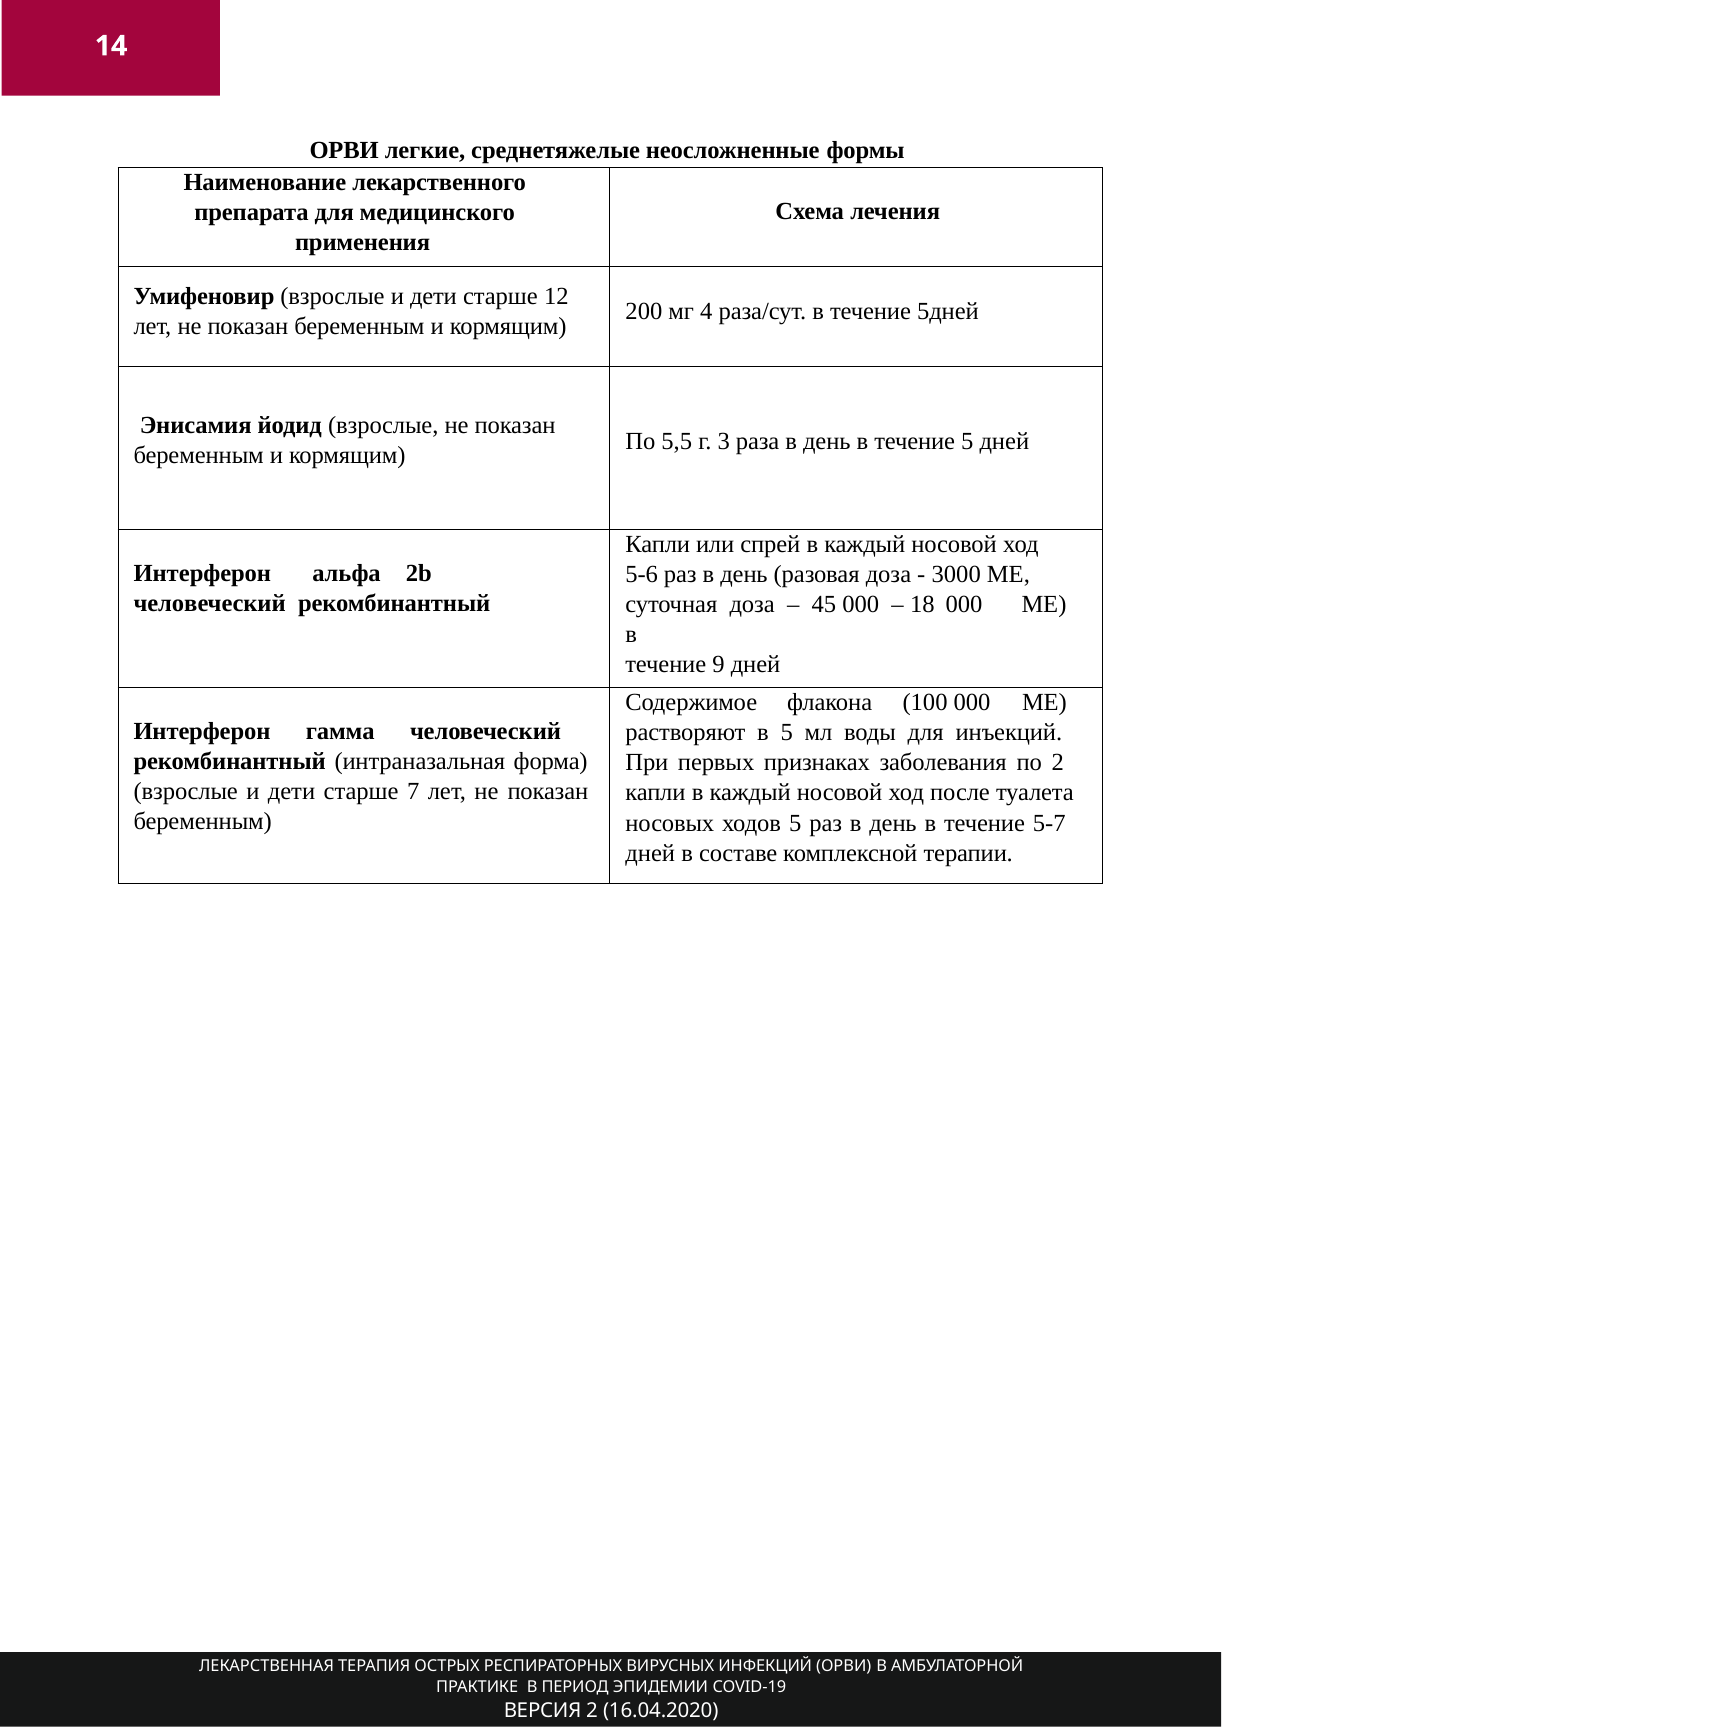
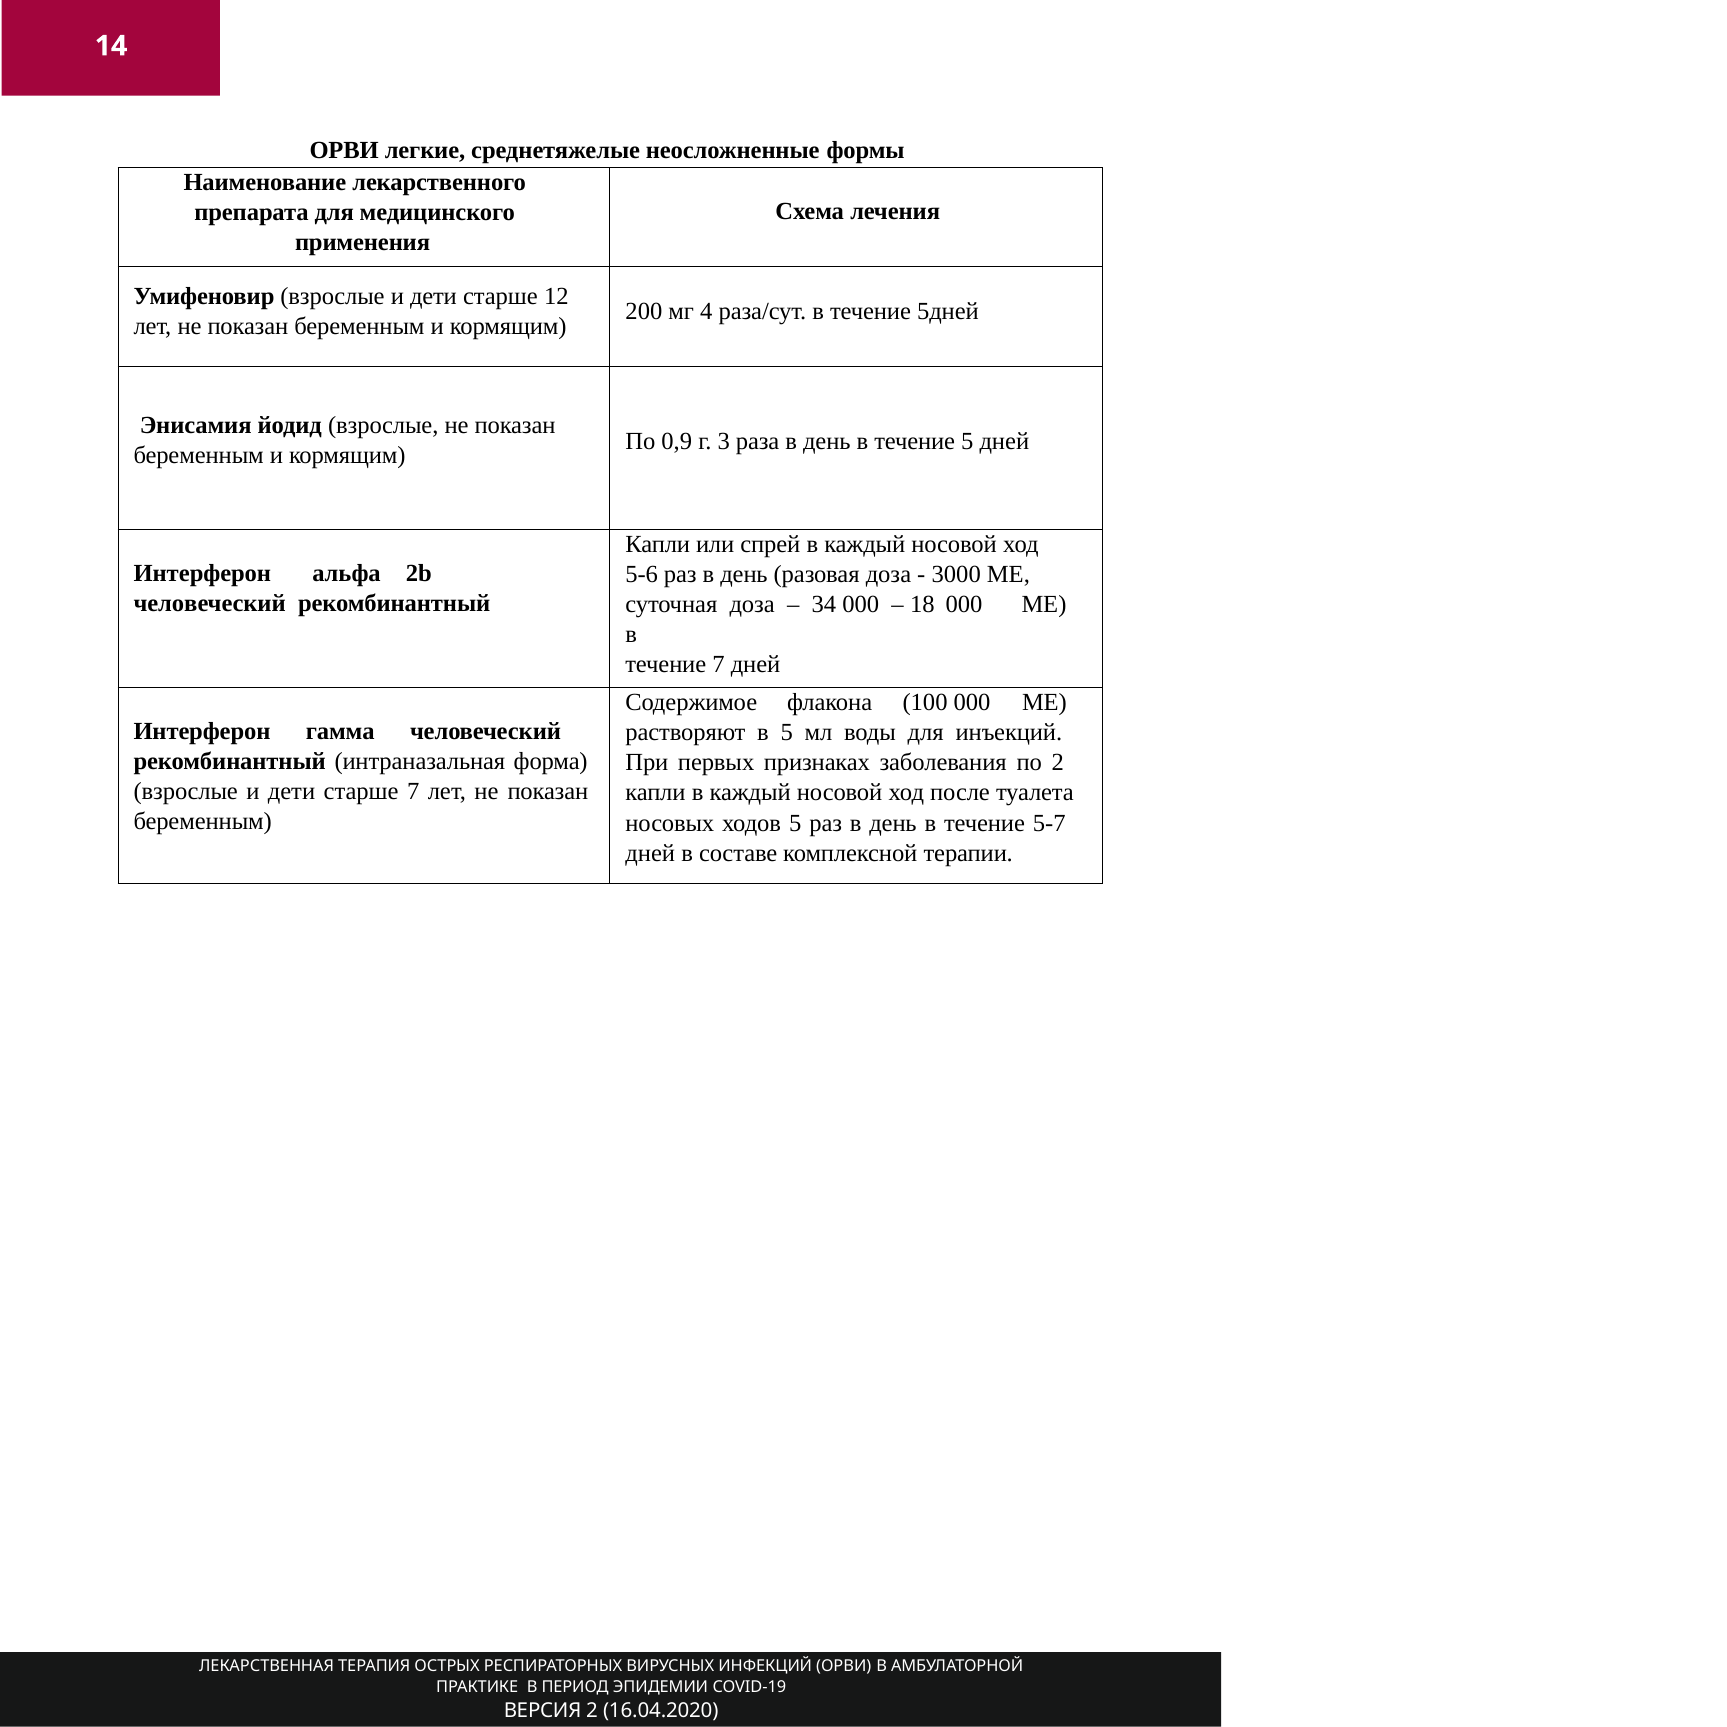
5,5: 5,5 -> 0,9
45: 45 -> 34
течение 9: 9 -> 7
